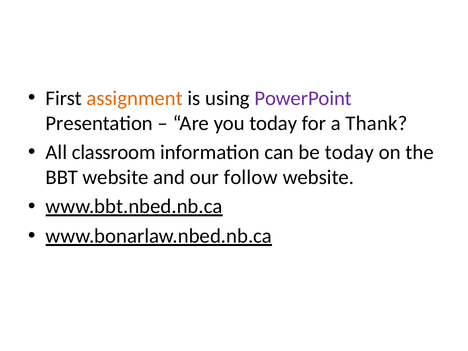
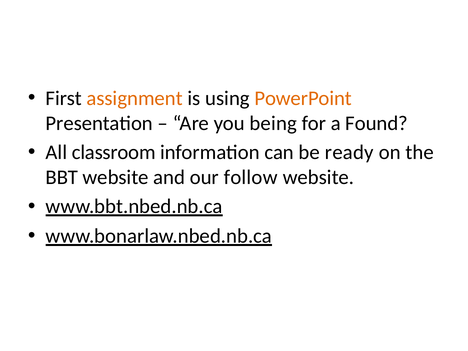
PowerPoint colour: purple -> orange
you today: today -> being
Thank: Thank -> Found
be today: today -> ready
